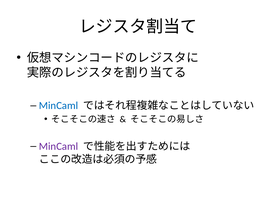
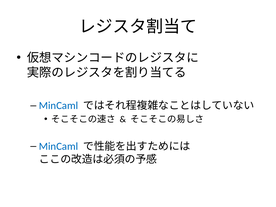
MinCaml at (59, 146) colour: purple -> blue
